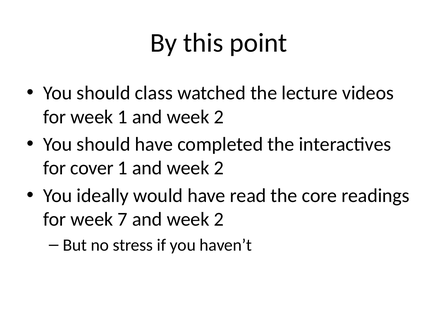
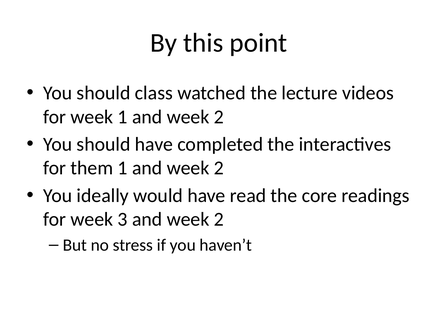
cover: cover -> them
7: 7 -> 3
